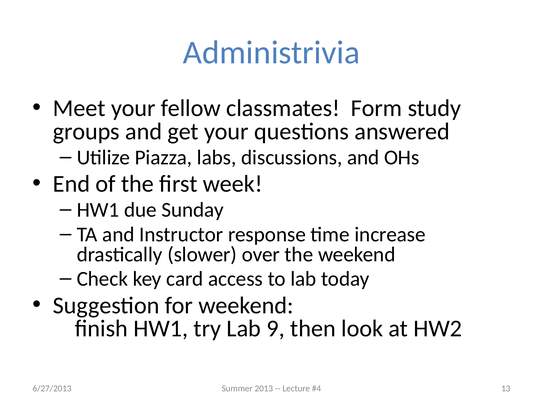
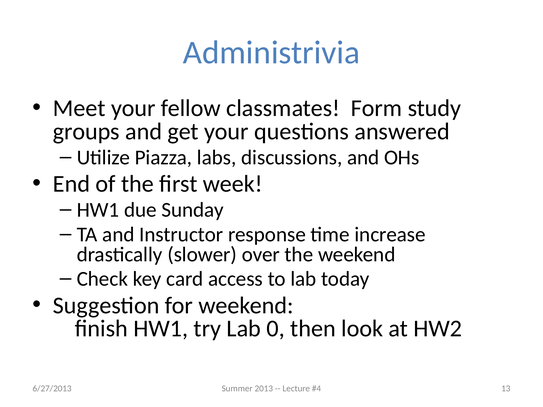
9: 9 -> 0
